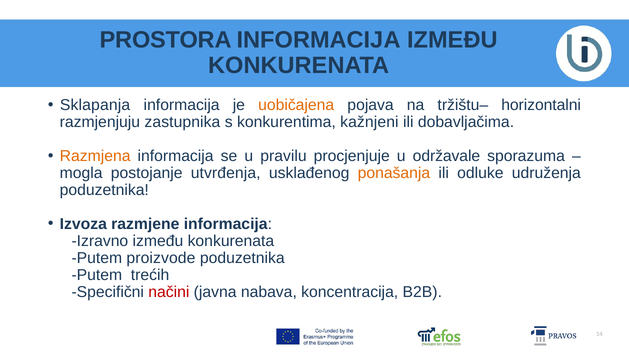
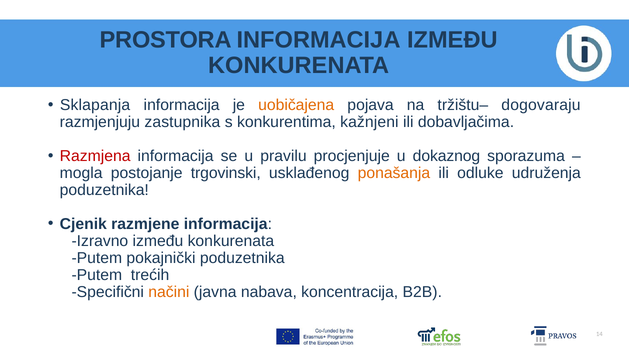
horizontalni: horizontalni -> dogovaraju
Razmjena colour: orange -> red
održavale: održavale -> dokaznog
utvrđenja: utvrđenja -> trgovinski
Izvoza: Izvoza -> Cjenik
proizvode: proizvode -> pokajnički
načini colour: red -> orange
